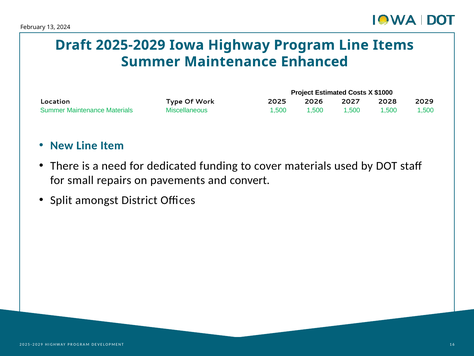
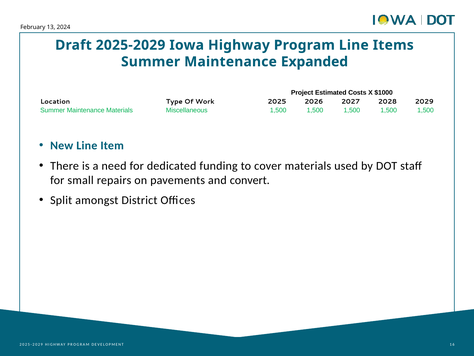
Enhanced: Enhanced -> Expanded
